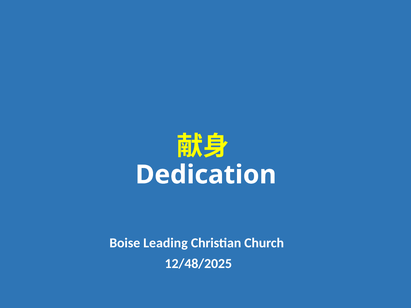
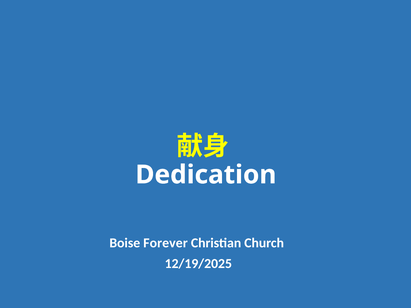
Leading: Leading -> Forever
12/48/2025: 12/48/2025 -> 12/19/2025
